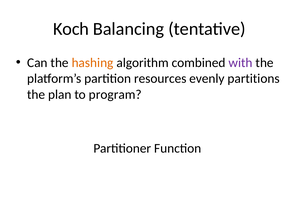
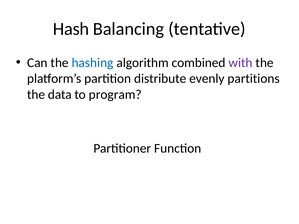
Koch: Koch -> Hash
hashing colour: orange -> blue
resources: resources -> distribute
plan: plan -> data
